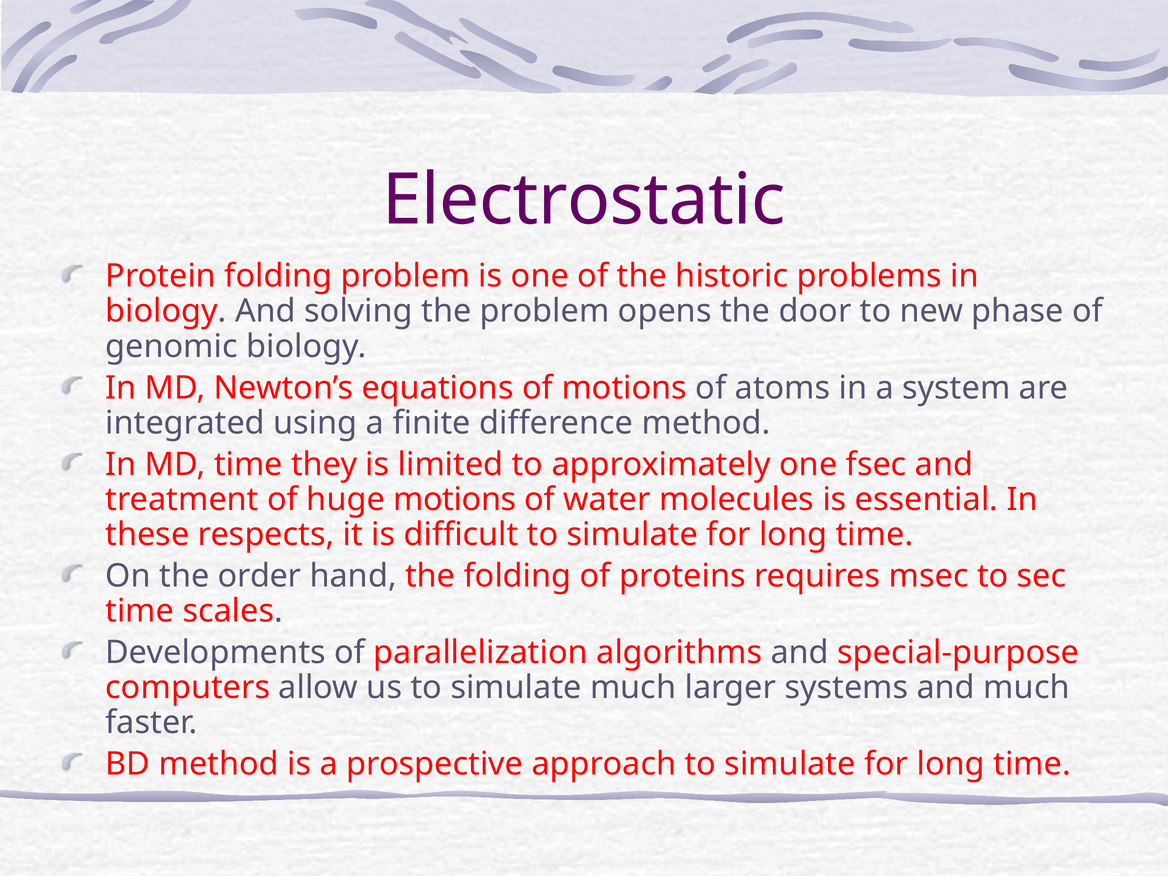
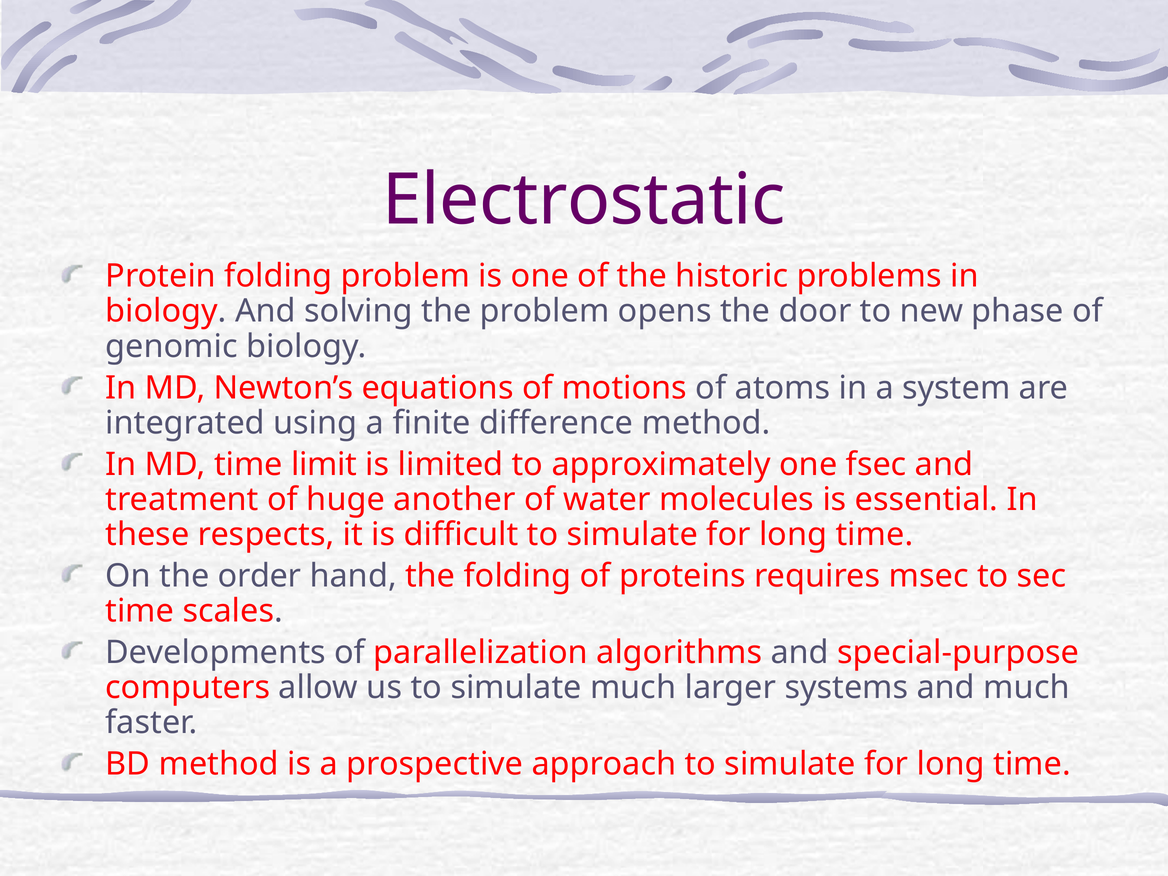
they: they -> limit
huge motions: motions -> another
